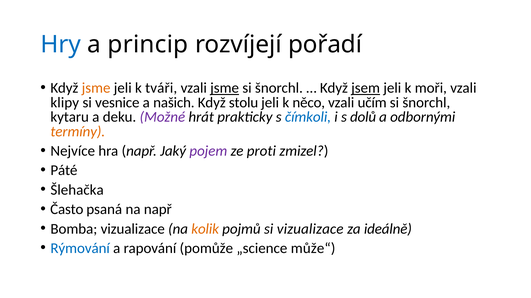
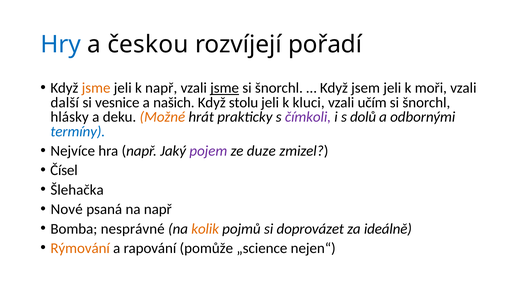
princip: princip -> českou
k tváři: tváři -> např
jsem underline: present -> none
klipy: klipy -> další
něco: něco -> kluci
kytaru: kytaru -> hlásky
Možné colour: purple -> orange
čímkoli colour: blue -> purple
termíny colour: orange -> blue
proti: proti -> duze
Páté: Páté -> Čísel
Často: Často -> Nové
Bomba vizualizace: vizualizace -> nesprávné
si vizualizace: vizualizace -> doprovázet
Rýmování colour: blue -> orange
může“: může“ -> nejen“
